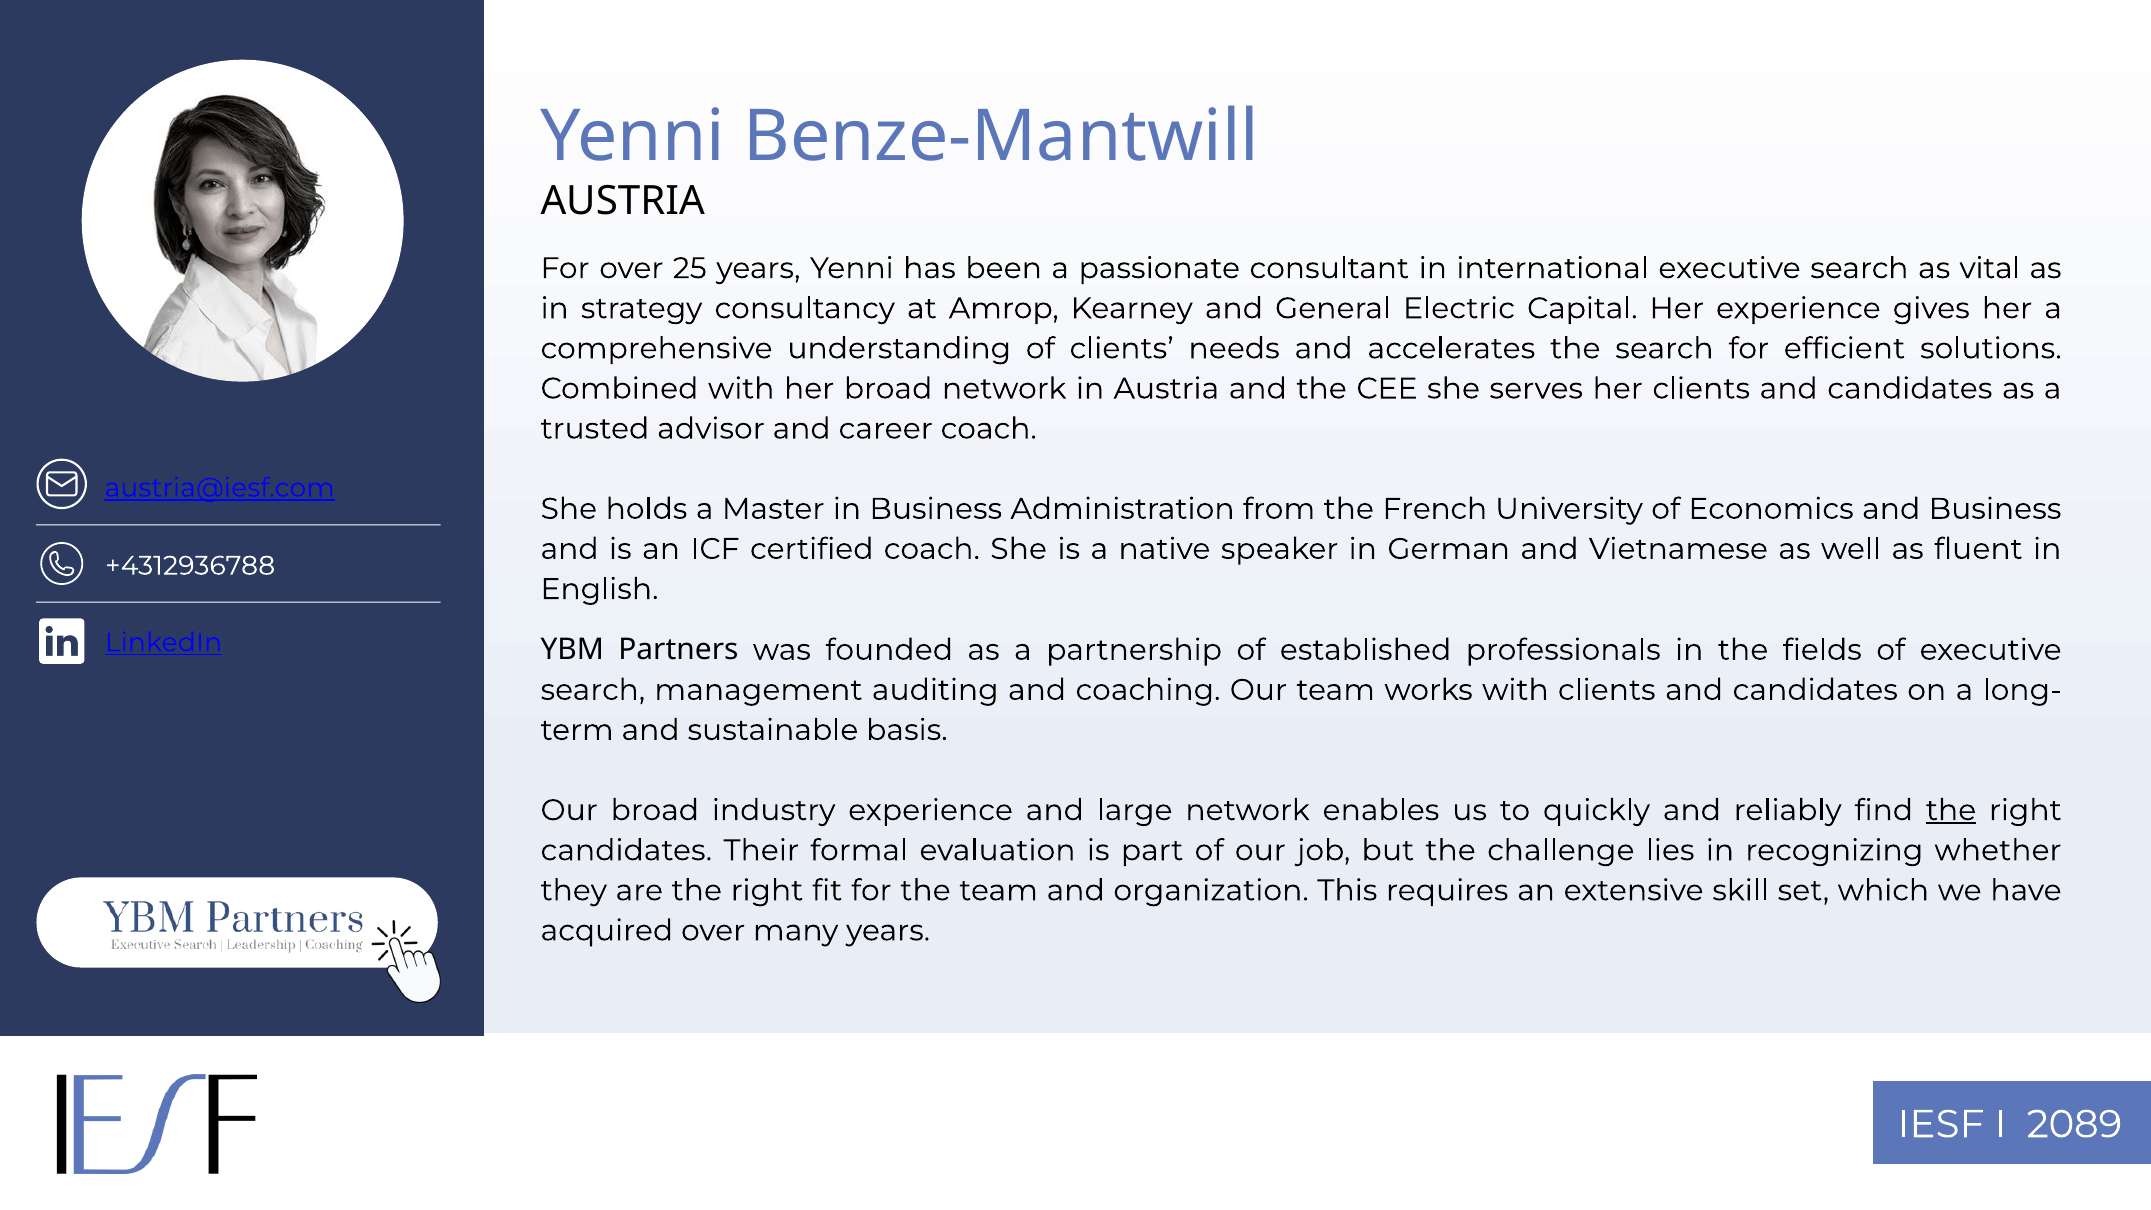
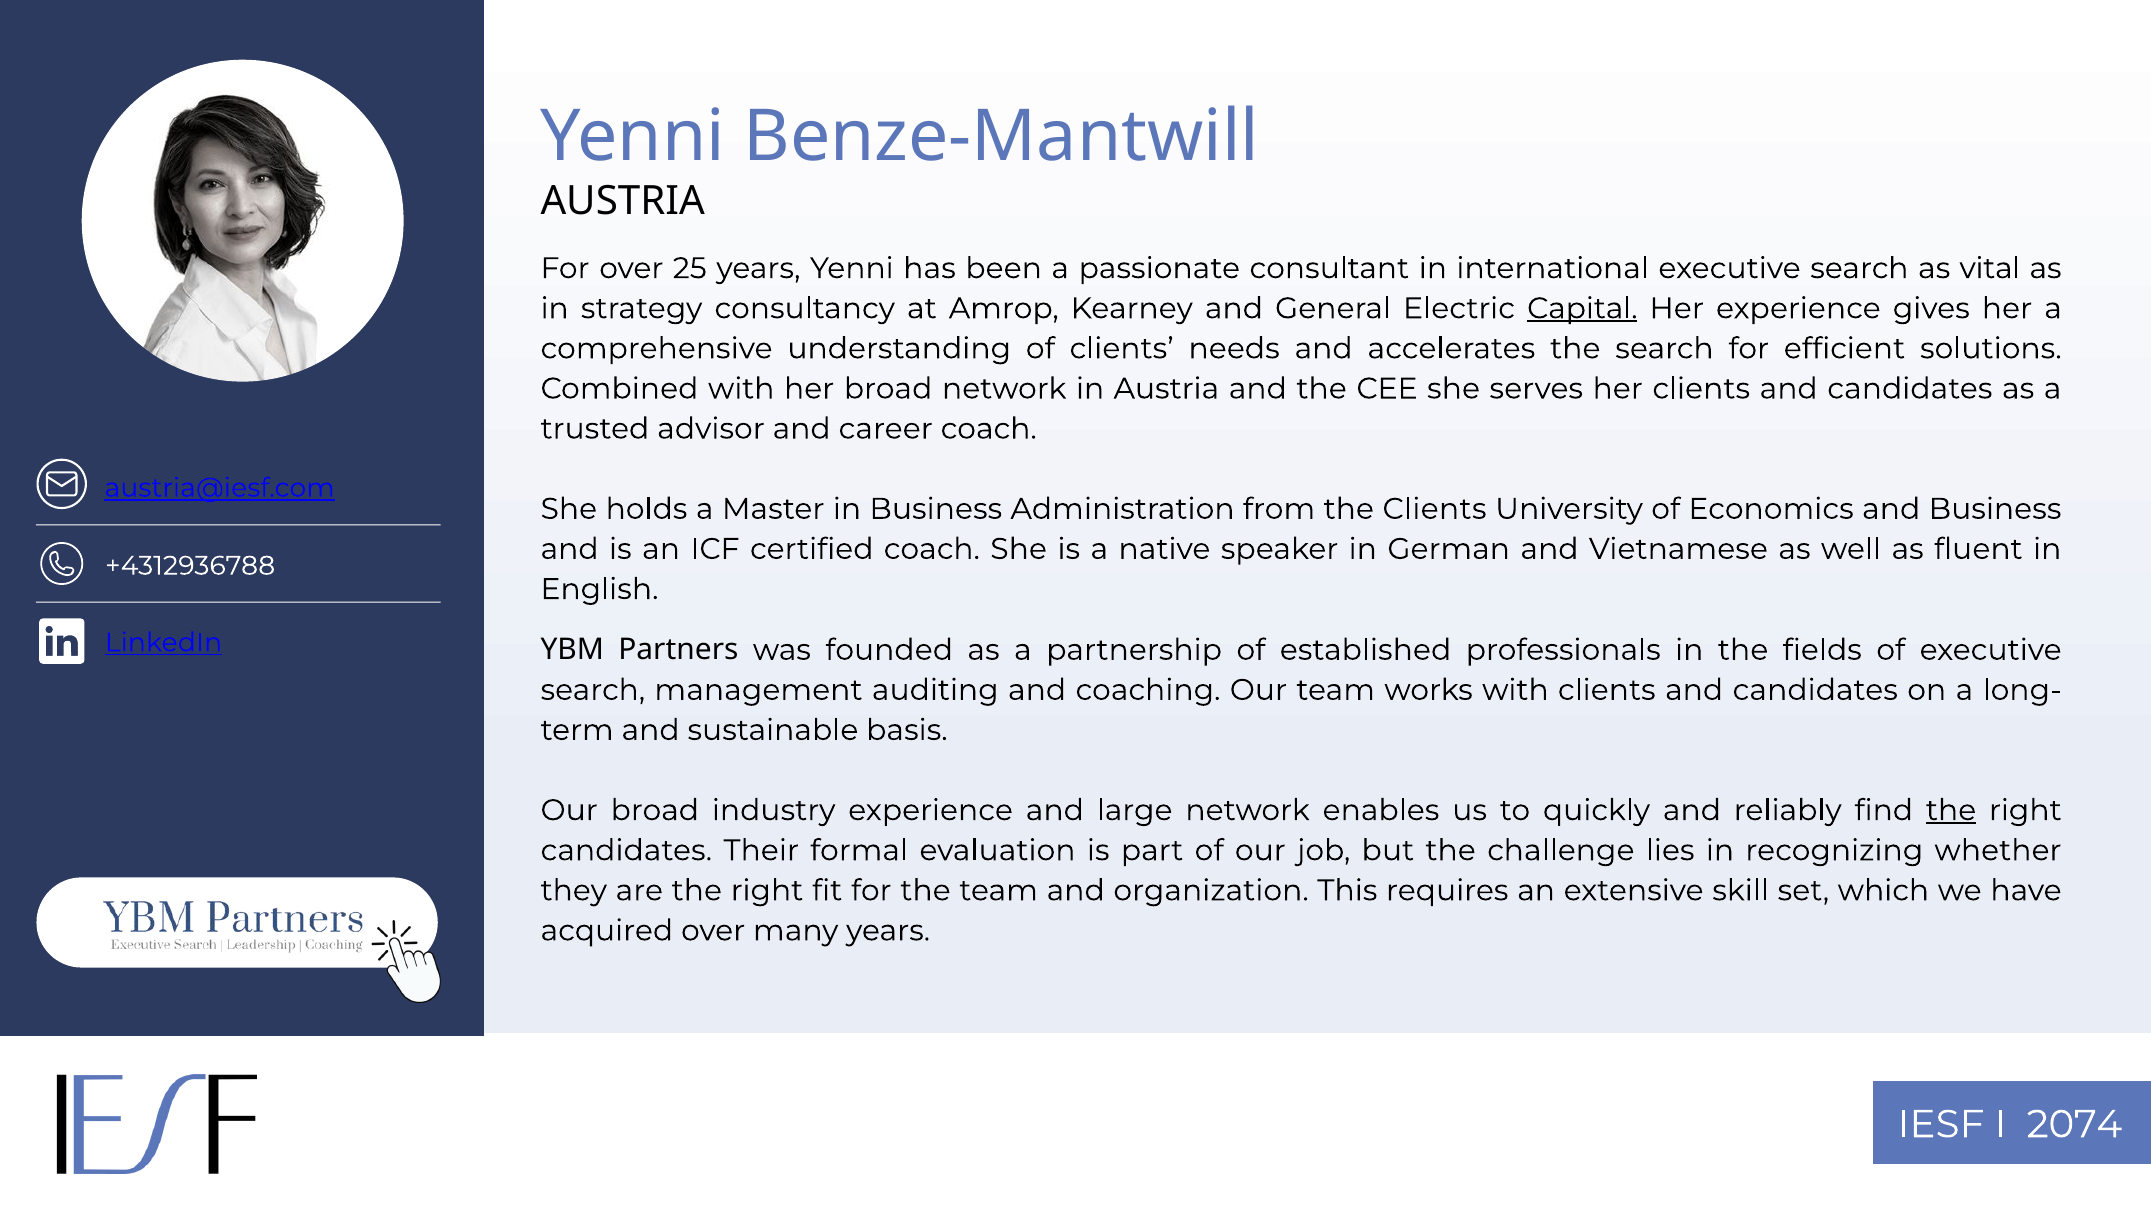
Capital underline: none -> present
the French: French -> Clients
2089: 2089 -> 2074
